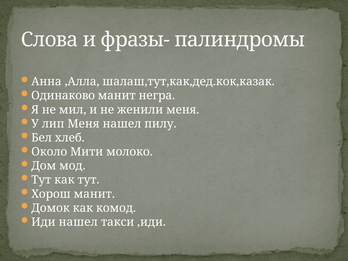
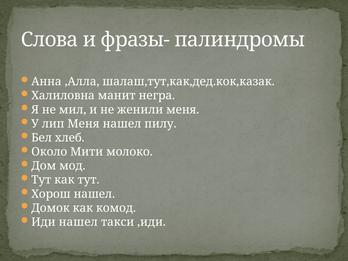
Одинаково: Одинаково -> Халиловна
Хорош манит: манит -> нашел
